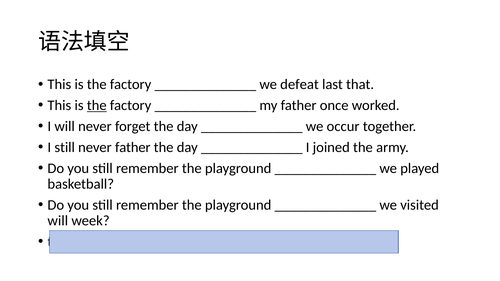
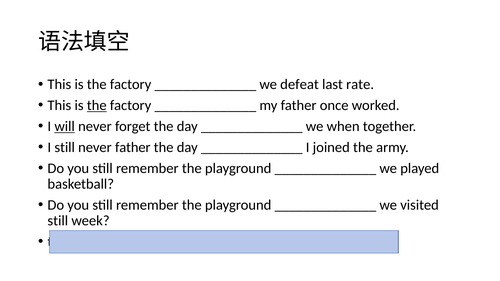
that: that -> rate
will at (65, 126) underline: none -> present
we occur: occur -> when
will at (58, 221): will -> still
